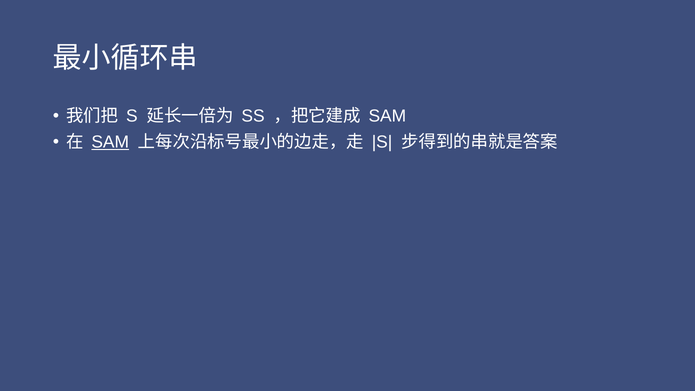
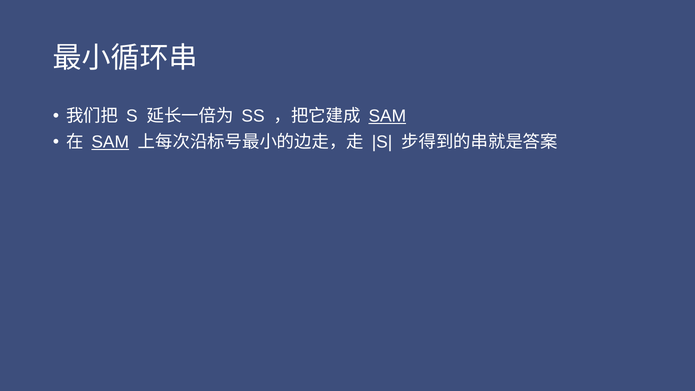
SAM at (387, 116) underline: none -> present
